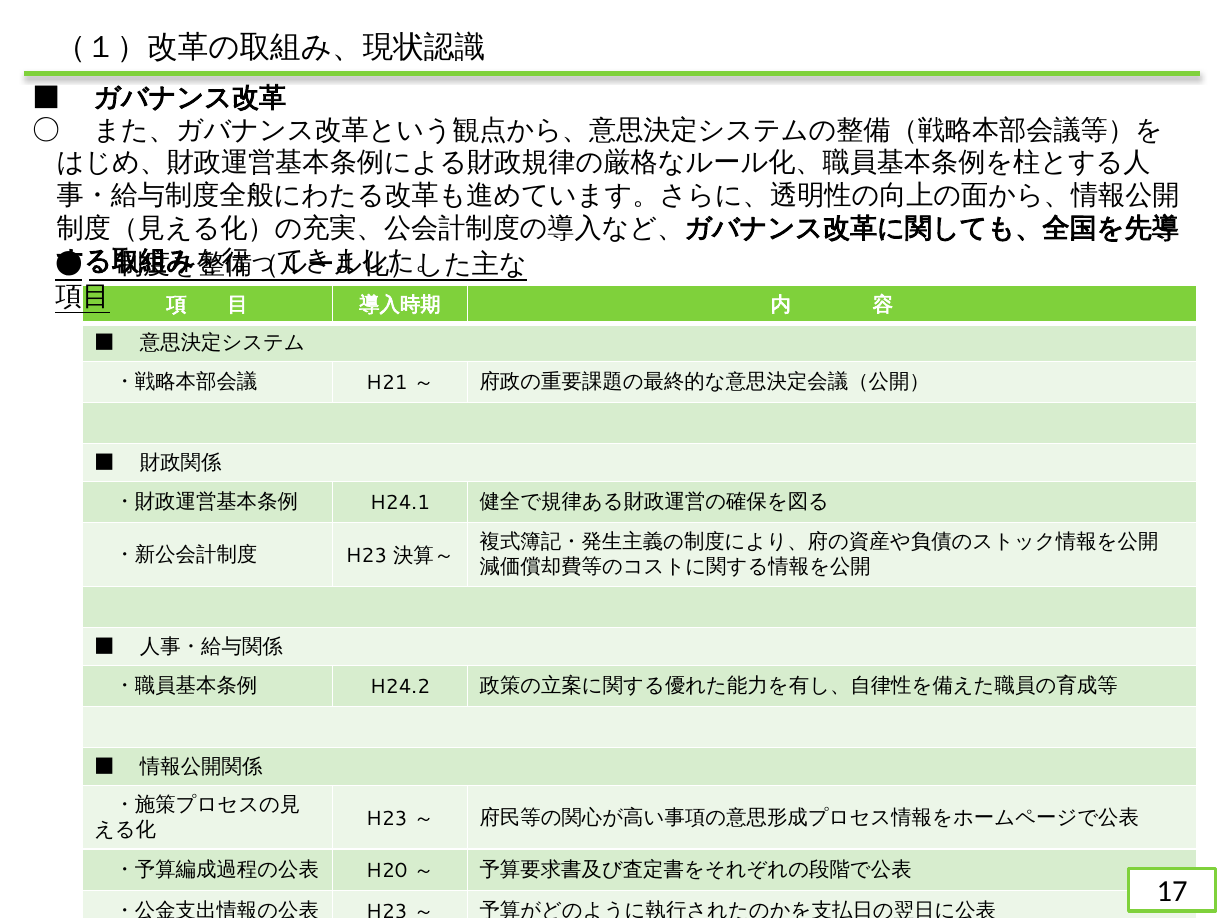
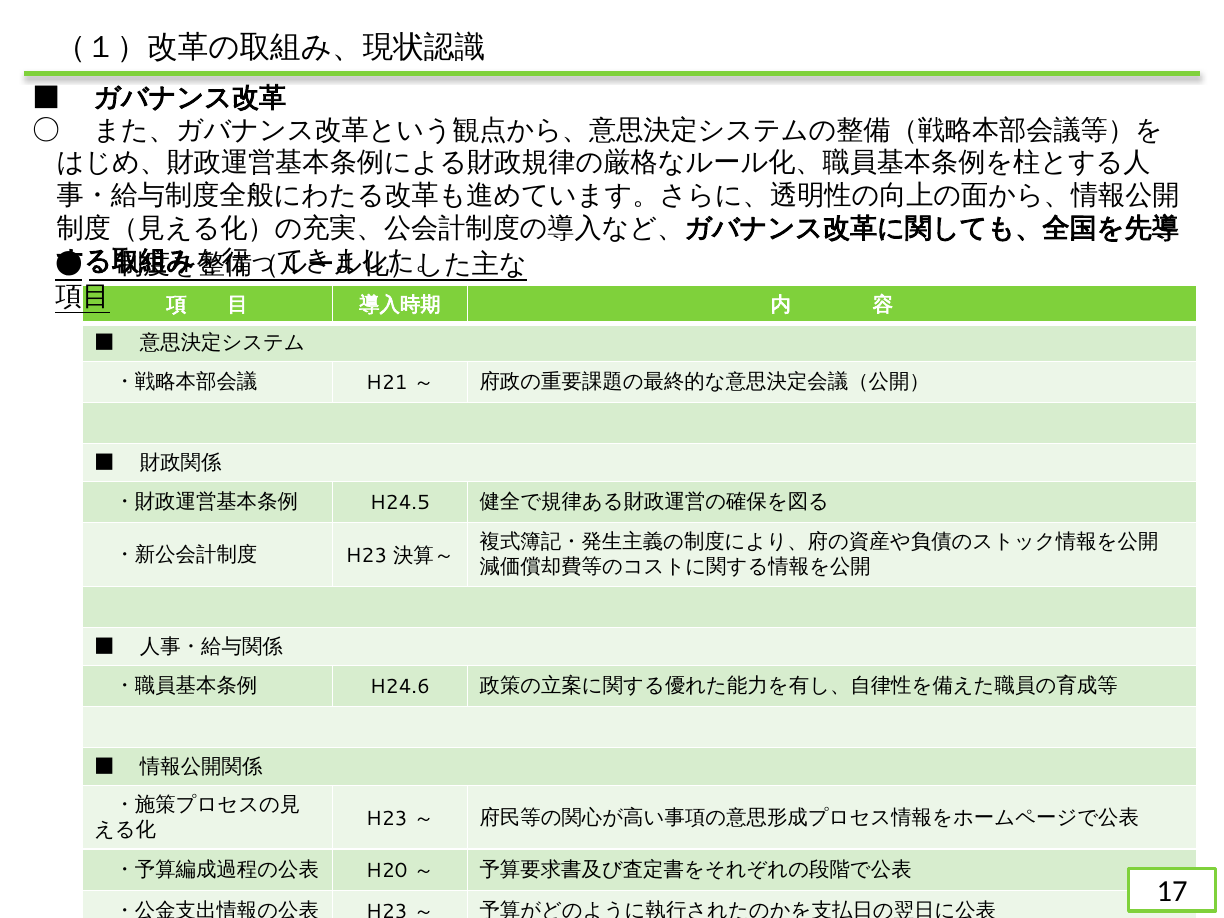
H24.1: H24.1 -> H24.5
H24.2: H24.2 -> H24.6
